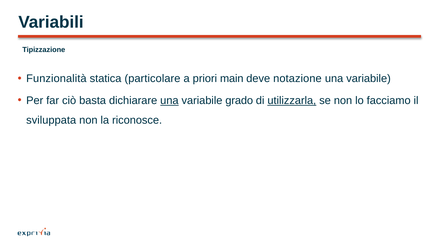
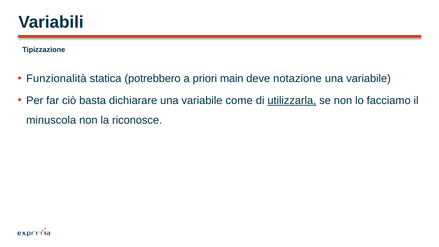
particolare: particolare -> potrebbero
una at (169, 101) underline: present -> none
grado: grado -> come
sviluppata: sviluppata -> minuscola
